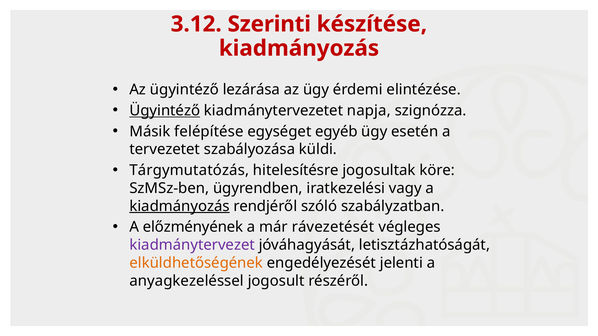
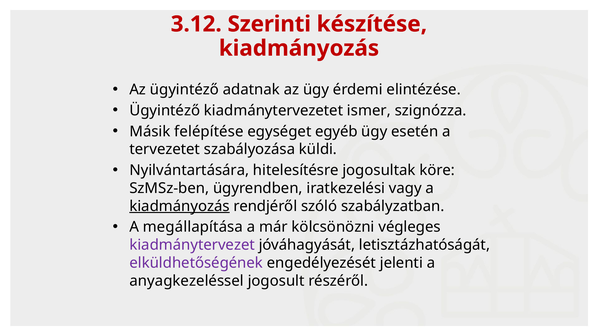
lezárása: lezárása -> adatnak
Ügyintéző at (165, 111) underline: present -> none
napja: napja -> ismer
Tárgymutatózás: Tárgymutatózás -> Nyilvántartására
előzményének: előzményének -> megállapítása
rávezetését: rávezetését -> kölcsönözni
elküldhetőségének colour: orange -> purple
